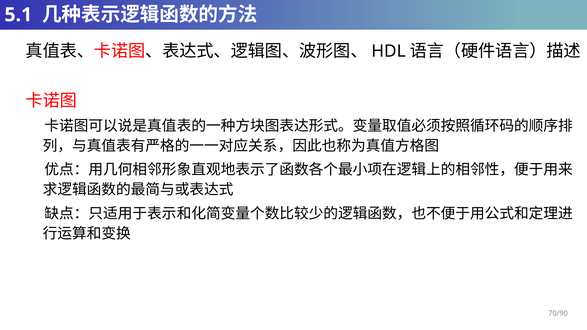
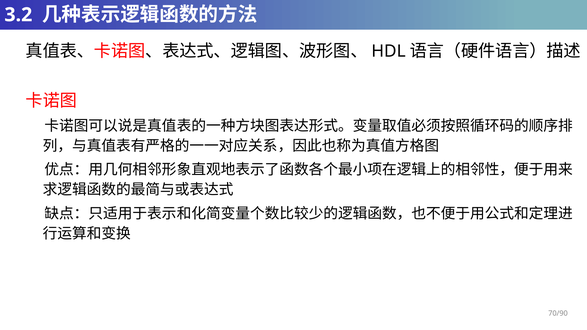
5.1: 5.1 -> 3.2
